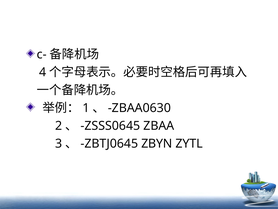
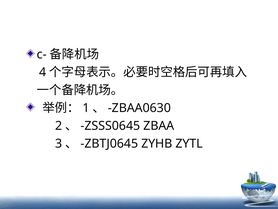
ZBYN: ZBYN -> ZYHB
